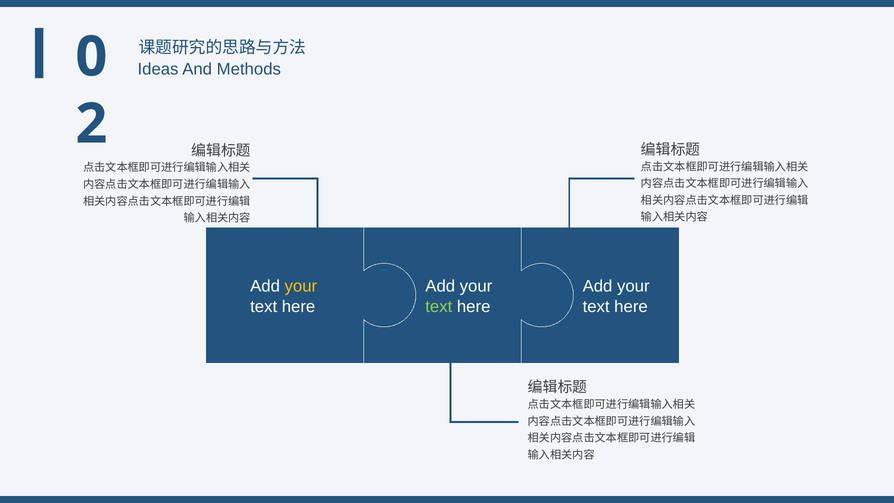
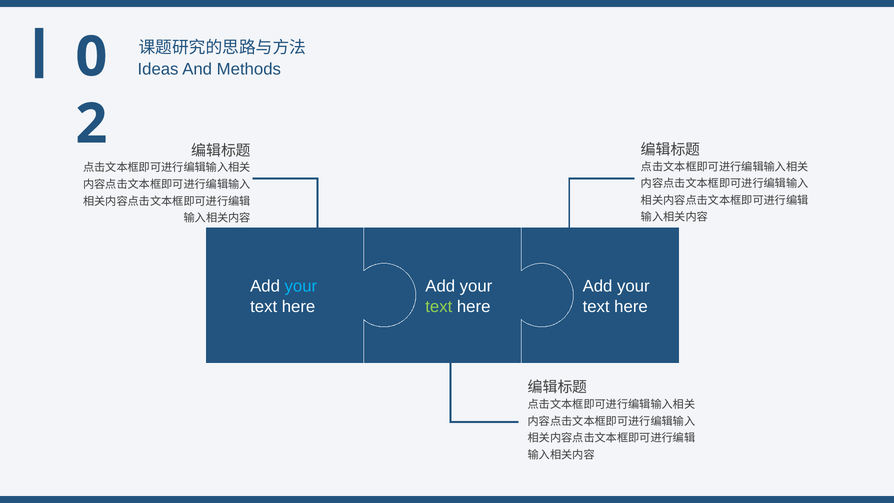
your at (301, 286) colour: yellow -> light blue
